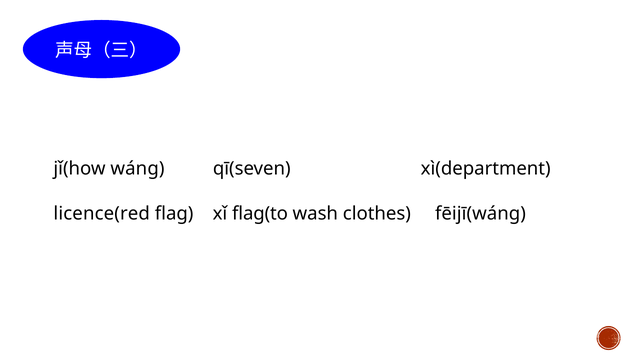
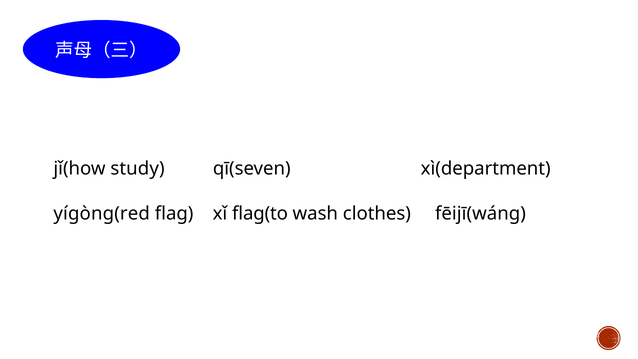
wáng: wáng -> study
licence(red: licence(red -> yígòng(red
